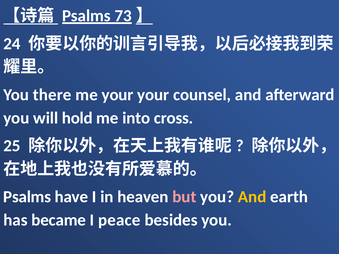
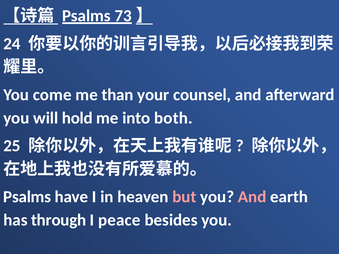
there: there -> come
me your: your -> than
cross: cross -> both
And at (252, 197) colour: yellow -> pink
became: became -> through
